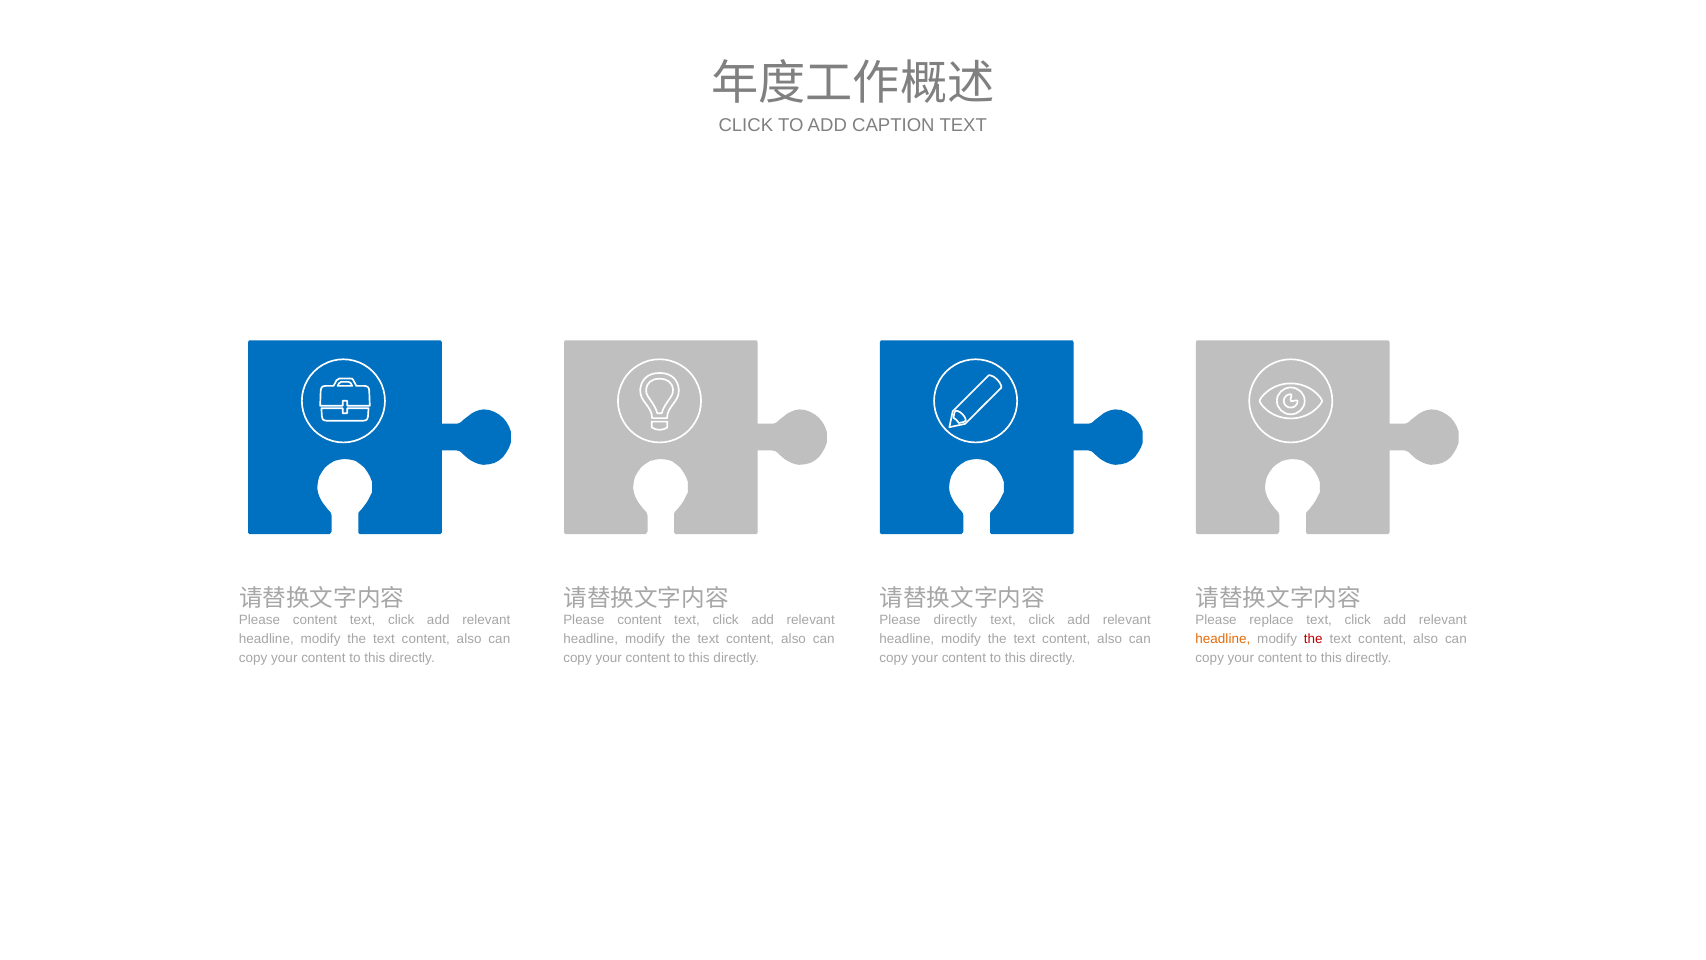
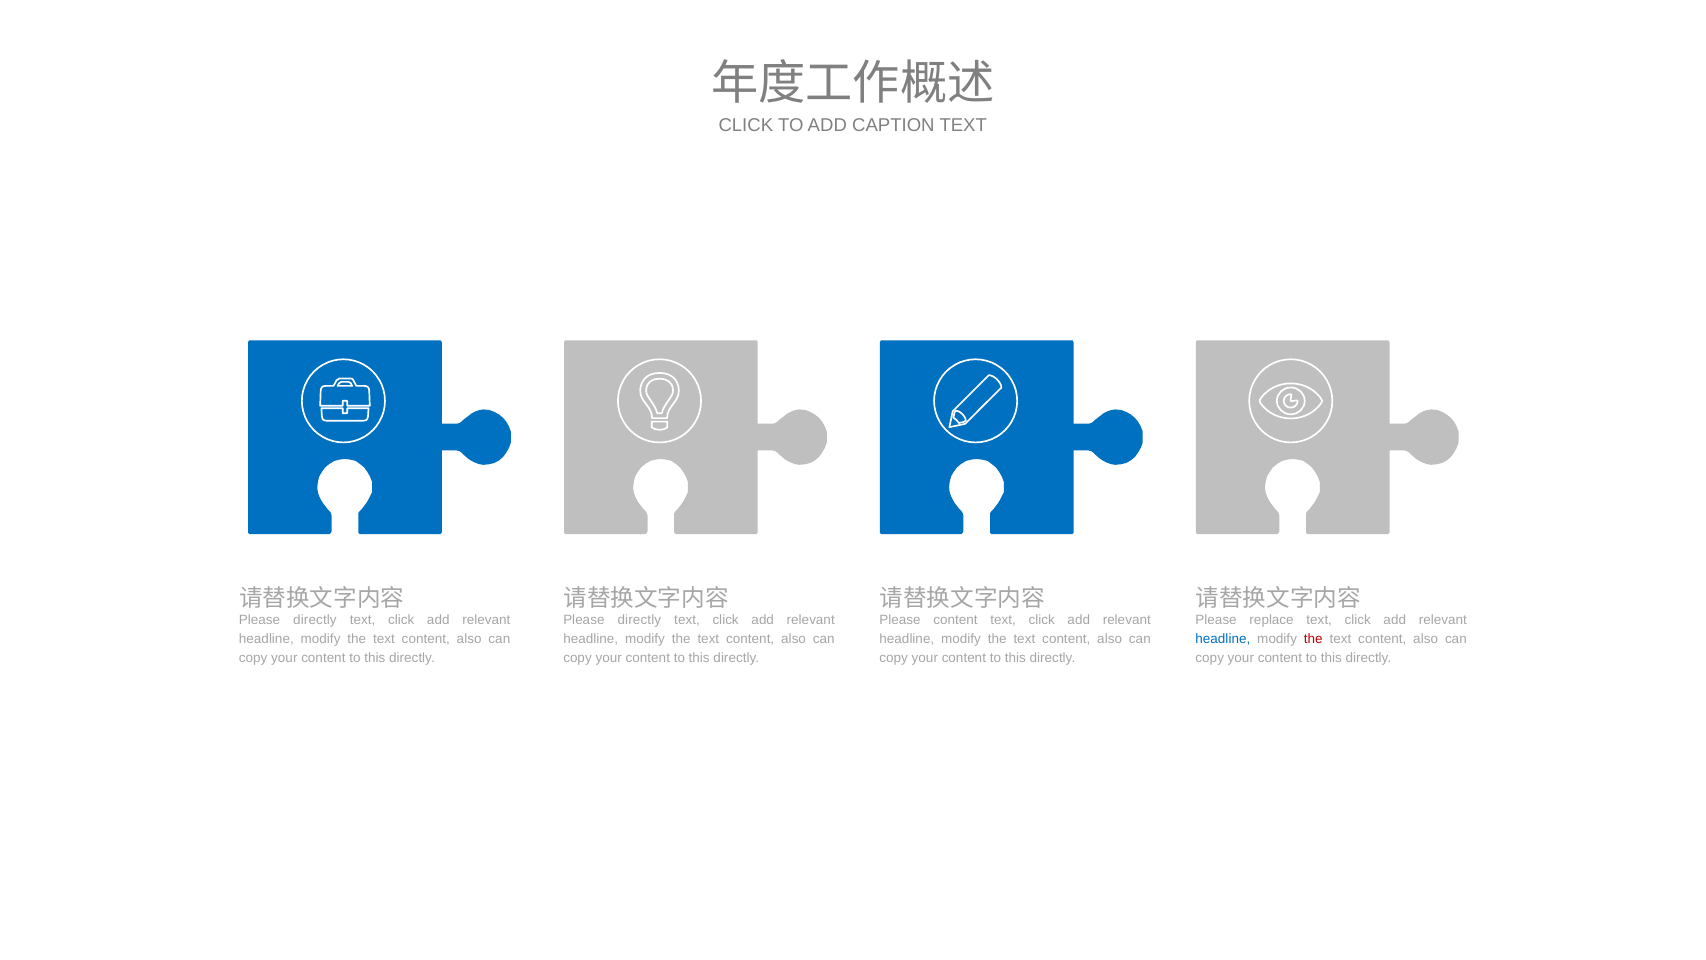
content at (315, 619): content -> directly
content at (639, 619): content -> directly
Please directly: directly -> content
headline at (1223, 639) colour: orange -> blue
